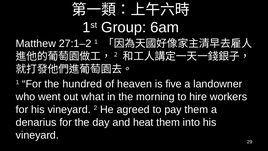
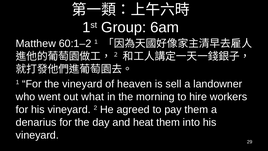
27:1–2: 27:1–2 -> 60:1–2
the hundred: hundred -> vineyard
five: five -> sell
